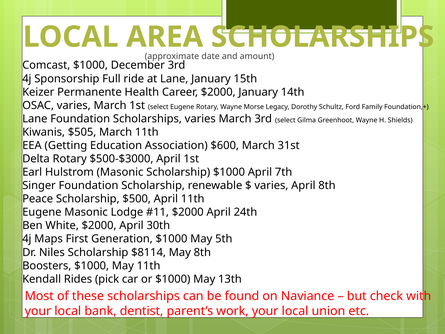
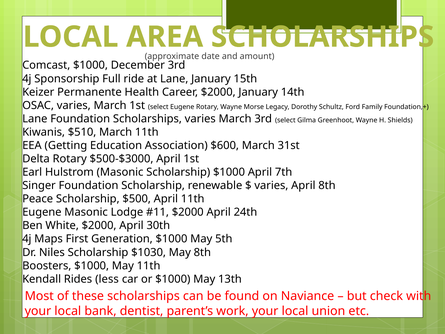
$505: $505 -> $510
$8114: $8114 -> $1030
pick: pick -> less
